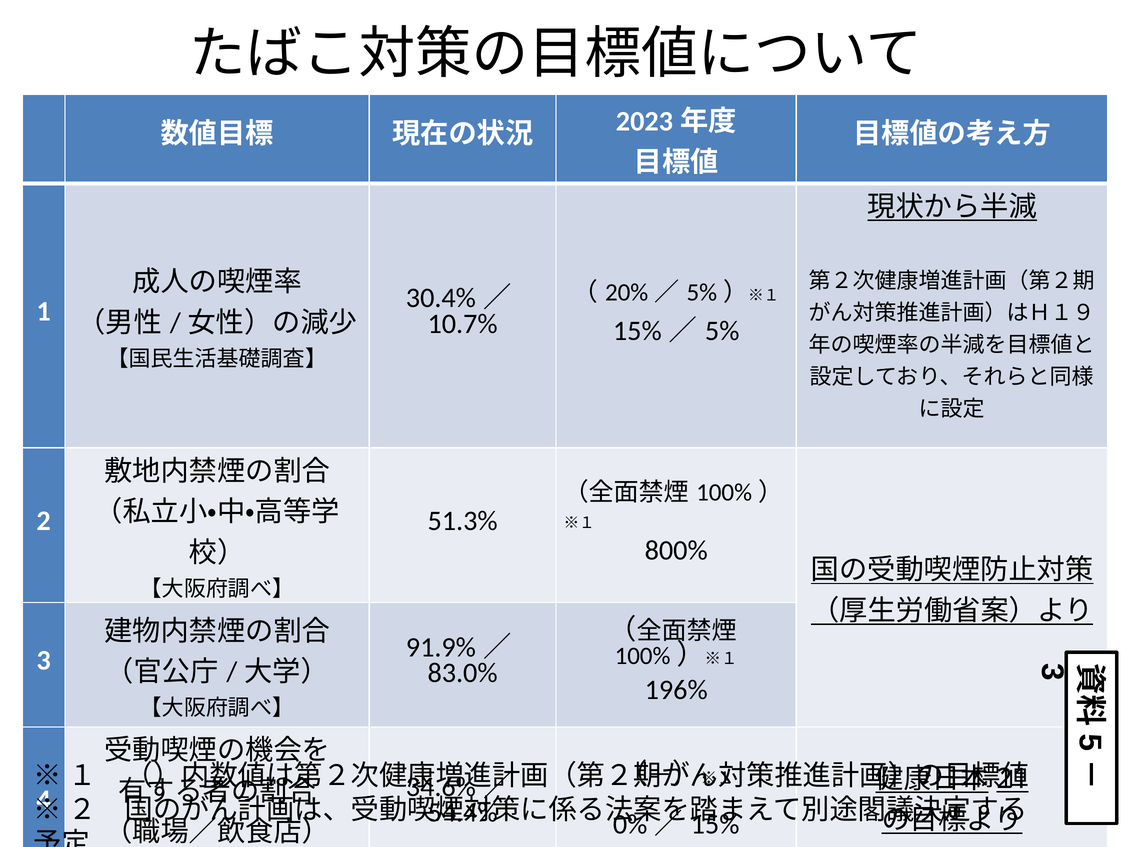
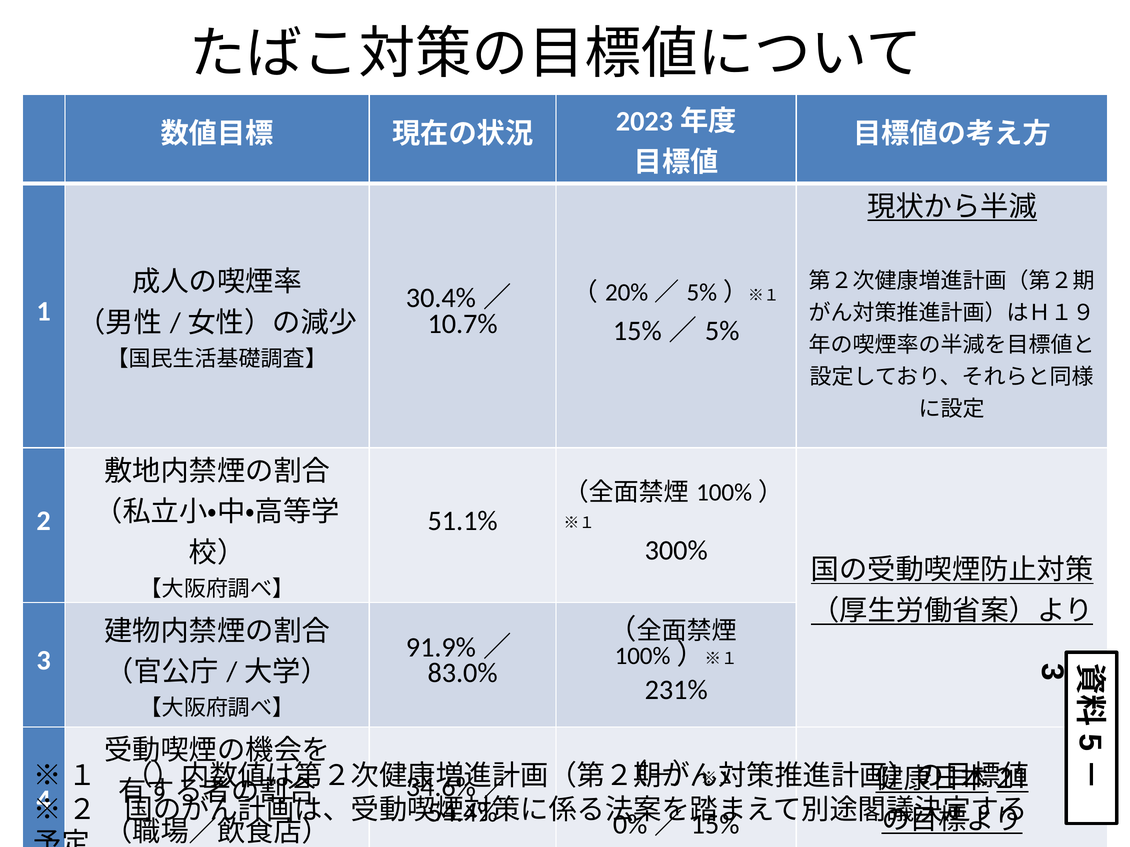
51.3%: 51.3% -> 51.1%
800%: 800% -> 300%
196%: 196% -> 231%
